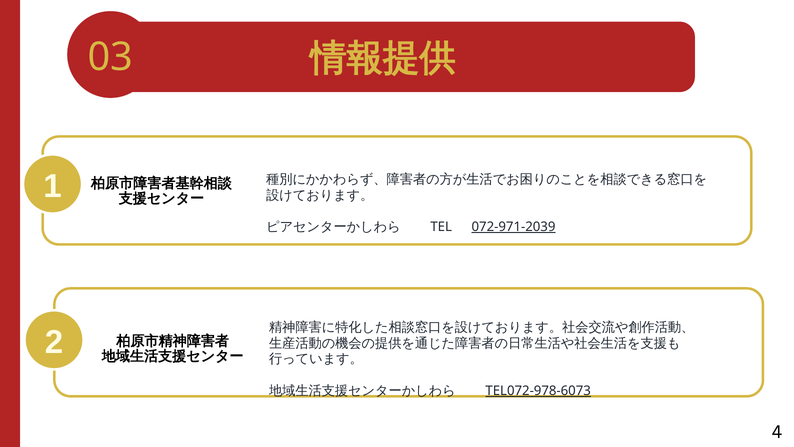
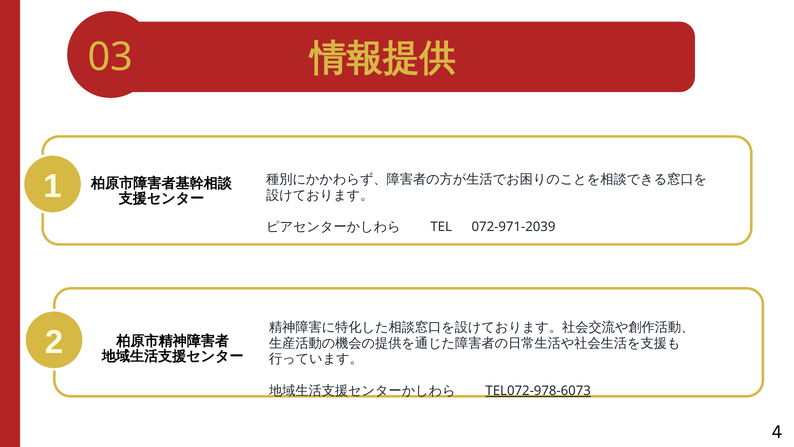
072-971-2039 underline: present -> none
